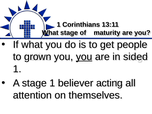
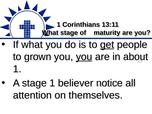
get underline: none -> present
sided: sided -> about
acting: acting -> notice
